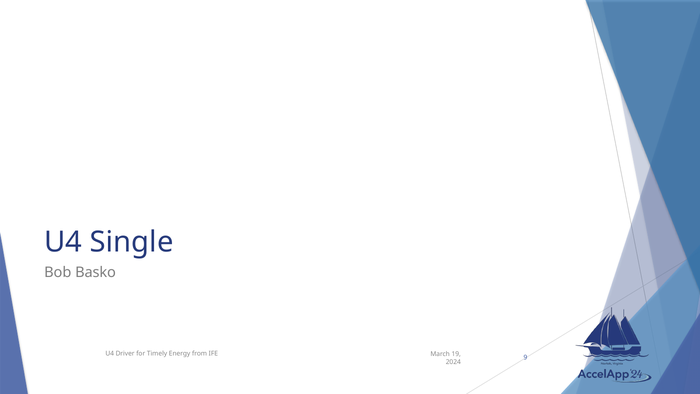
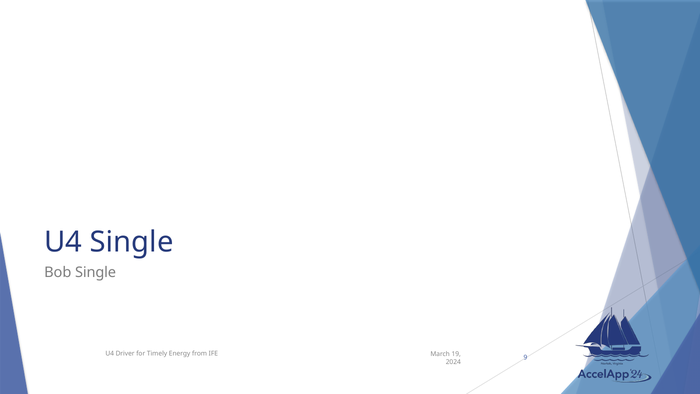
Bob Basko: Basko -> Single
